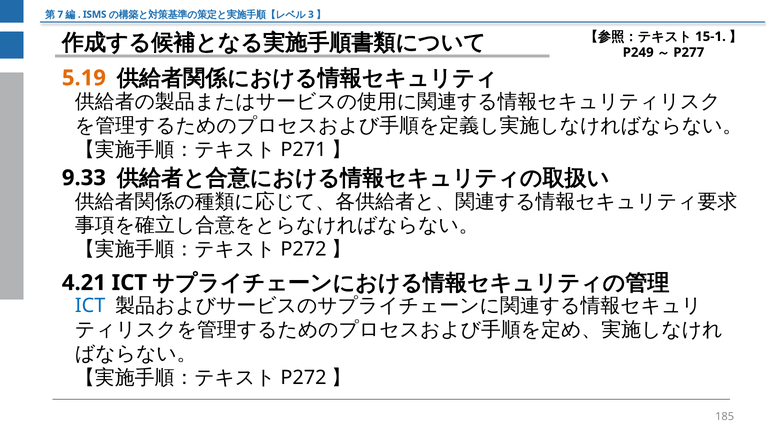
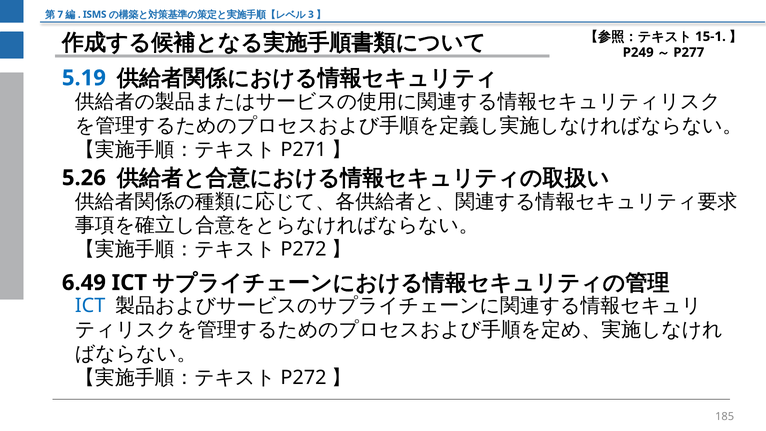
5.19 colour: orange -> blue
9.33: 9.33 -> 5.26
4.21: 4.21 -> 6.49
